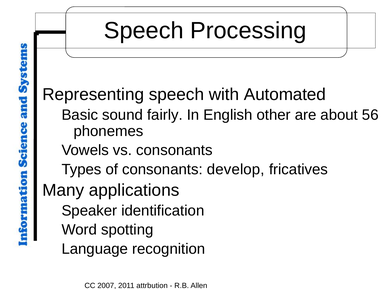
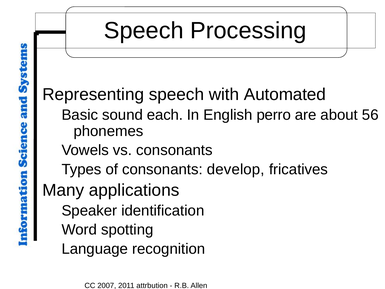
fairly: fairly -> each
other: other -> perro
